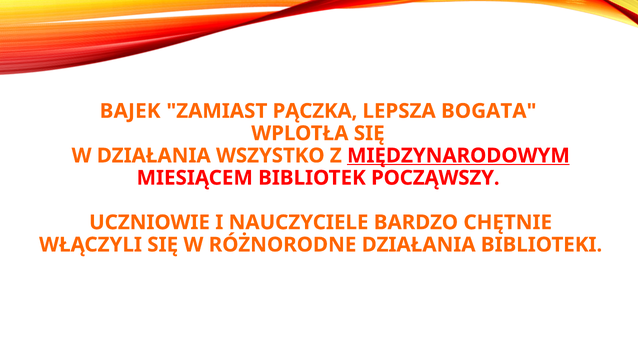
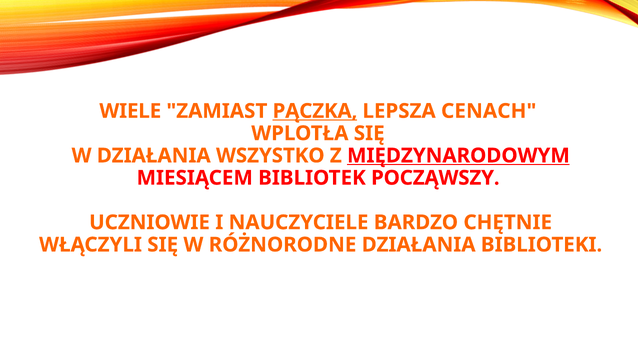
BAJEK: BAJEK -> WIELE
PĄCZKA underline: none -> present
BOGATA: BOGATA -> CENACH
